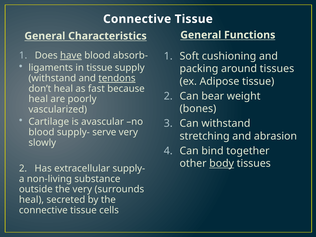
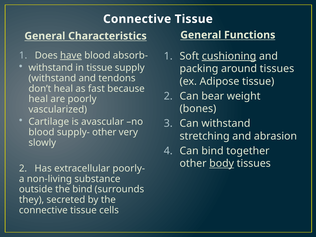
cushioning underline: none -> present
ligaments at (51, 68): ligaments -> withstand
tendons underline: present -> none
supply- serve: serve -> other
extracellular supply-: supply- -> poorly-
the very: very -> bind
heal at (31, 200): heal -> they
